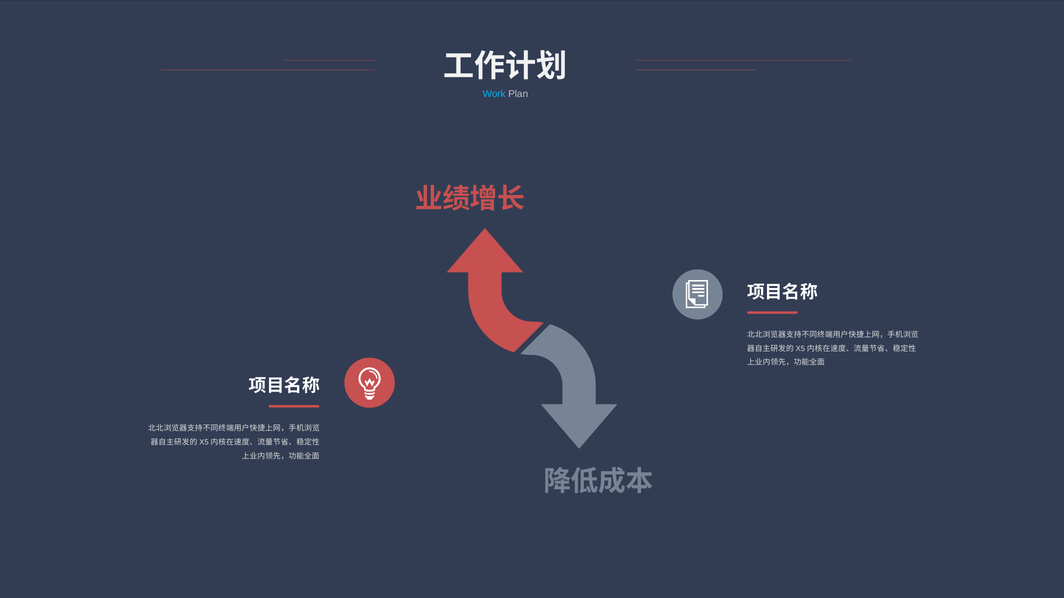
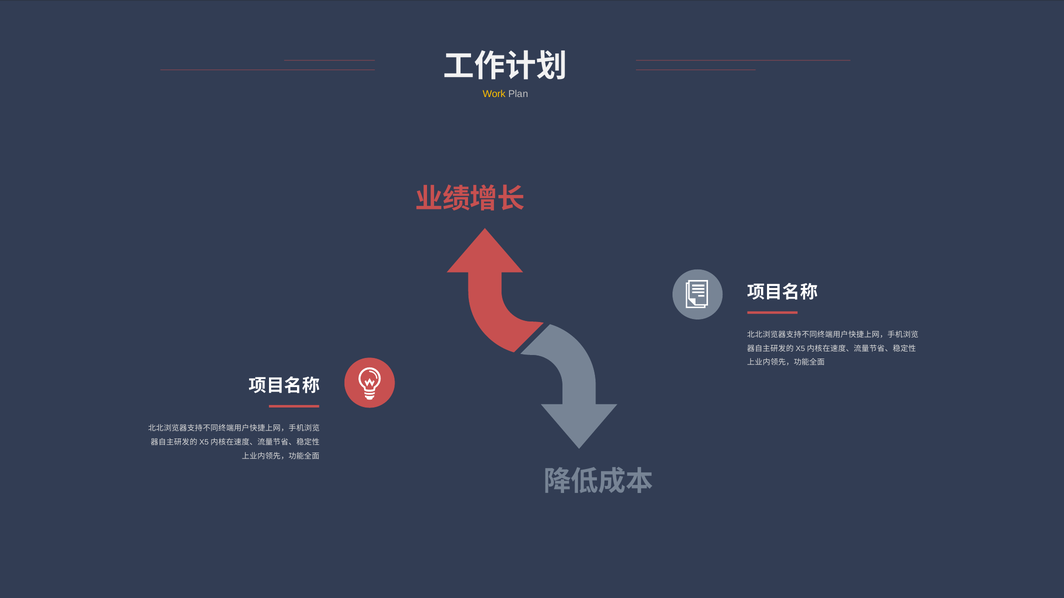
Work colour: light blue -> yellow
